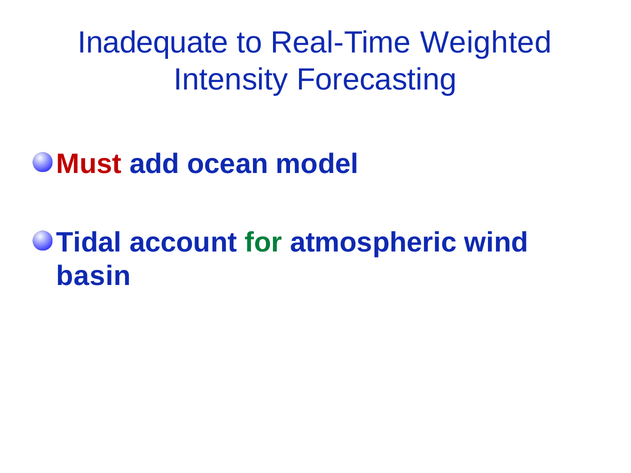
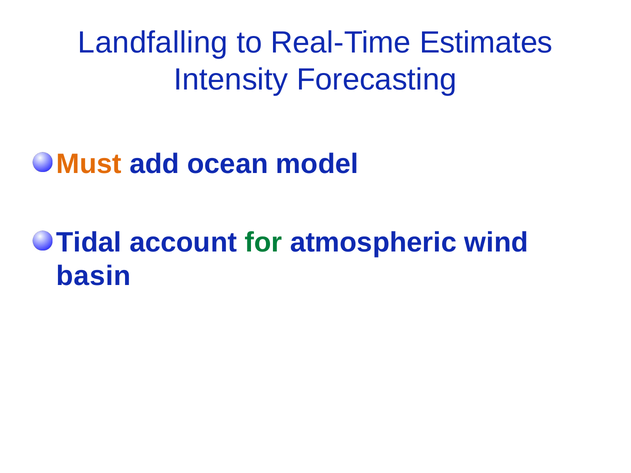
Inadequate: Inadequate -> Landfalling
Weighted: Weighted -> Estimates
Must colour: red -> orange
